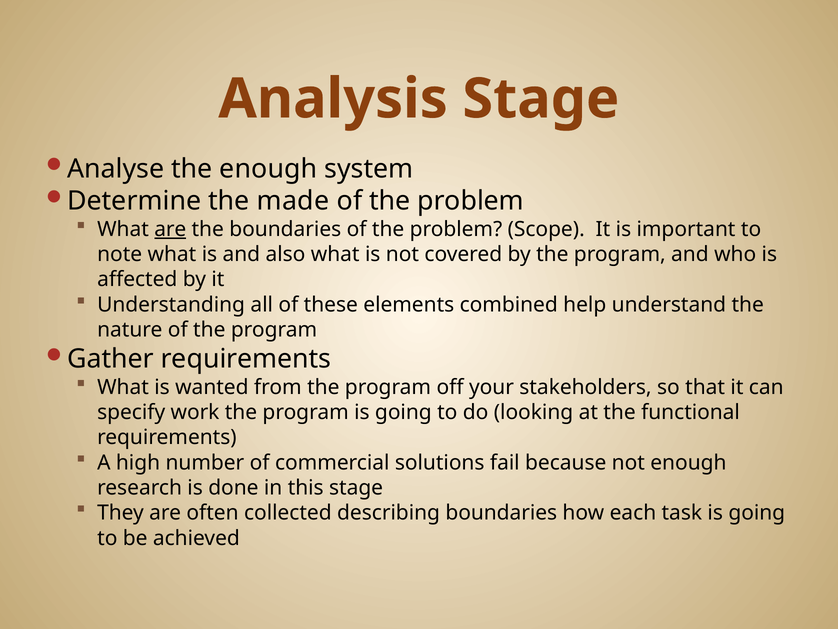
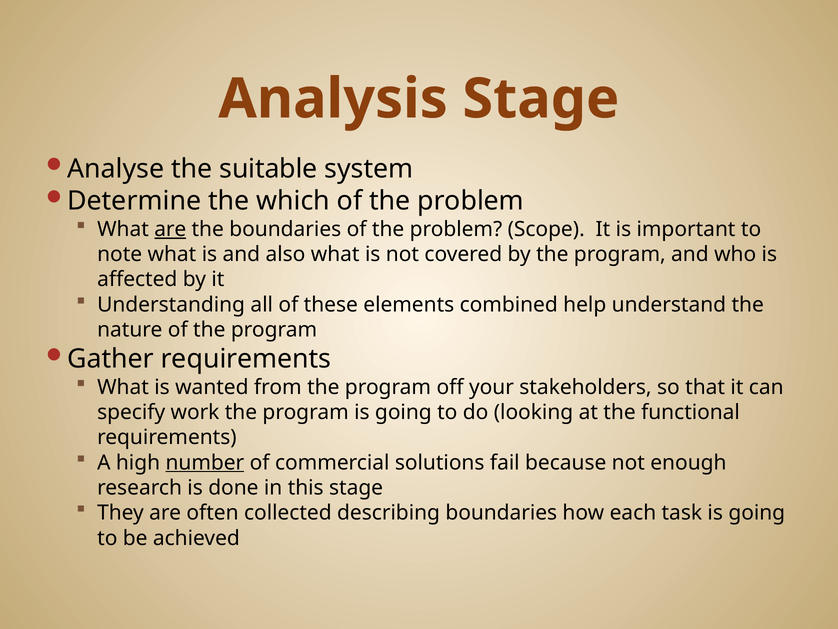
the enough: enough -> suitable
made: made -> which
number underline: none -> present
